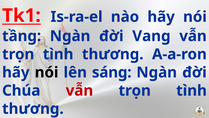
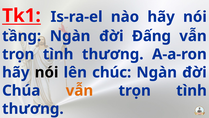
Vang: Vang -> Đấng
sáng: sáng -> chúc
vẫn at (79, 90) colour: red -> orange
